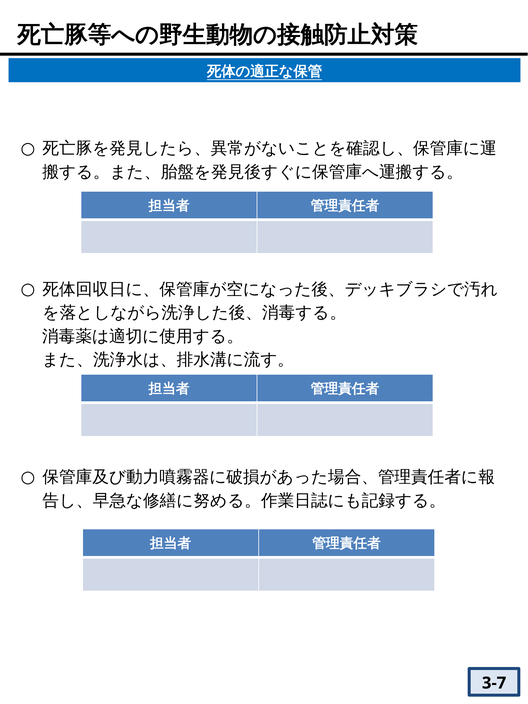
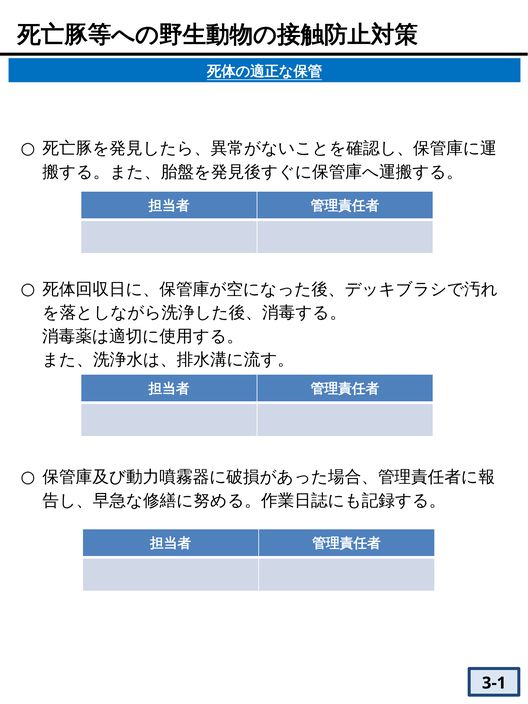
3-7: 3-7 -> 3-1
